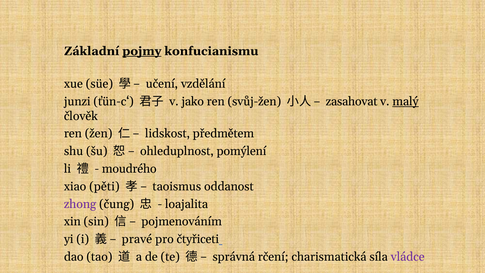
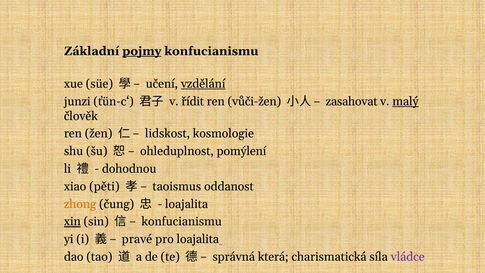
vzdělání underline: none -> present
jako: jako -> řídit
svůj-žen: svůj-žen -> vůči-žen
předmětem: předmětem -> kosmologie
moudrého: moudrého -> dohodnou
zhong colour: purple -> orange
xin underline: none -> present
pojmenováním at (182, 221): pojmenováním -> konfucianismu
pro čtyřiceti: čtyřiceti -> loajalita
rčení: rčení -> která
